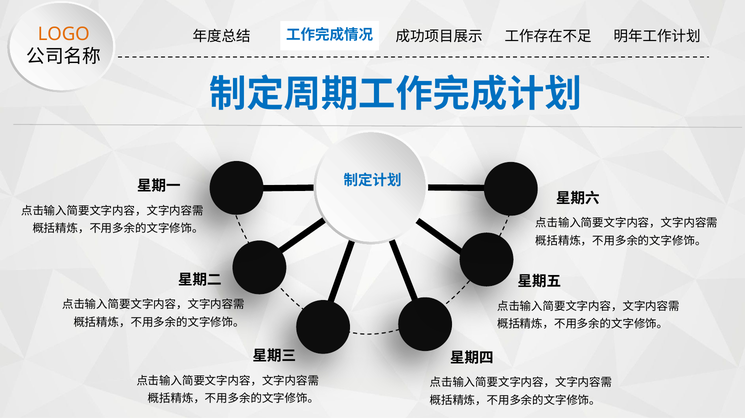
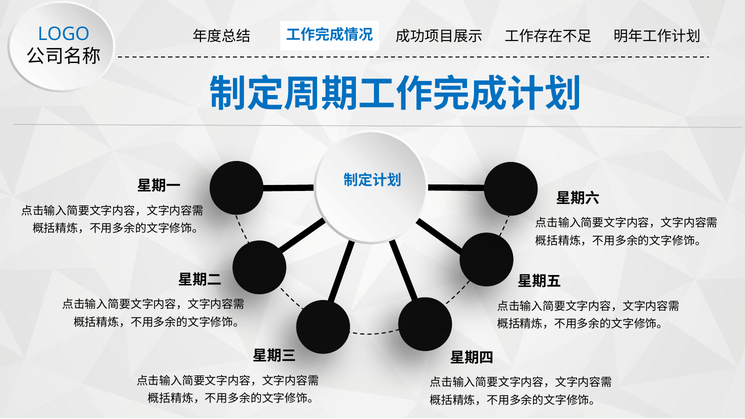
LOGO colour: orange -> blue
